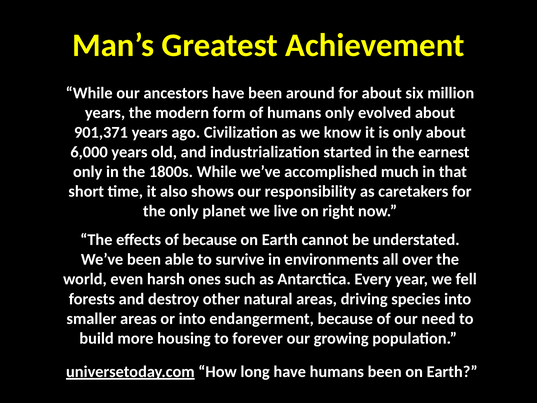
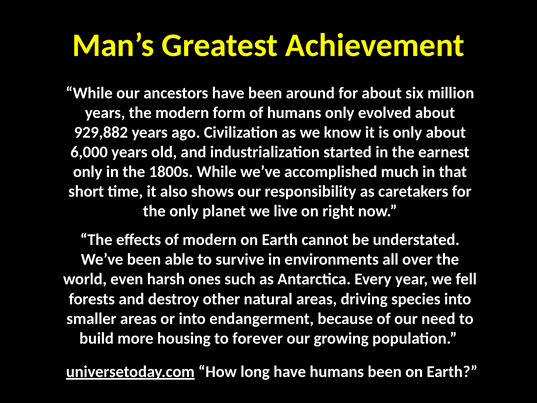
901,371: 901,371 -> 929,882
of because: because -> modern
